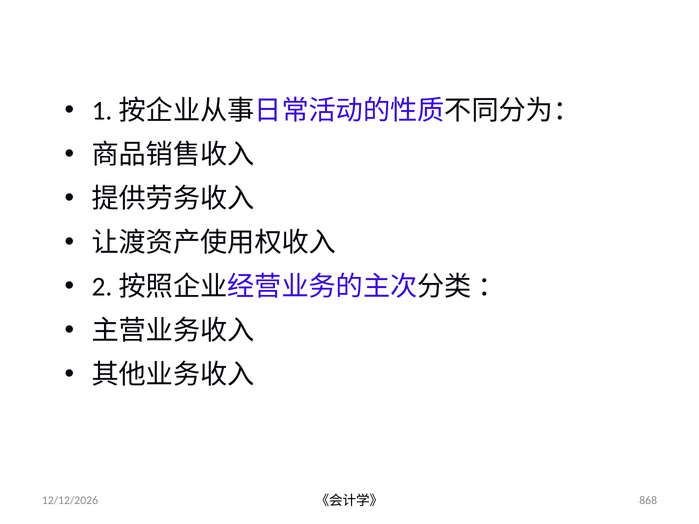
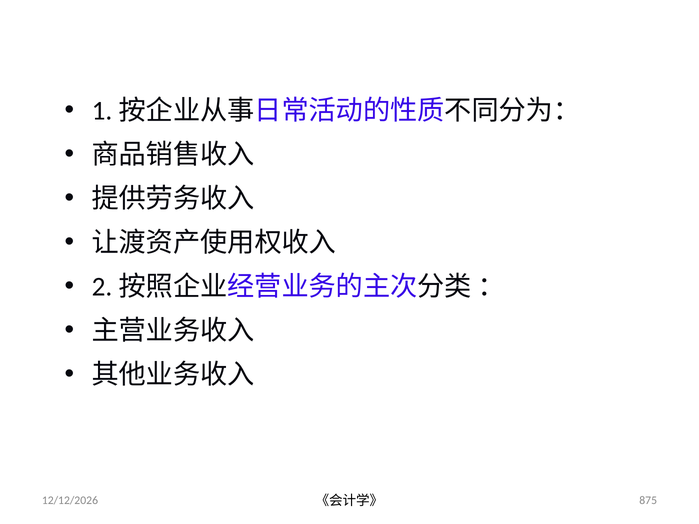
868: 868 -> 875
